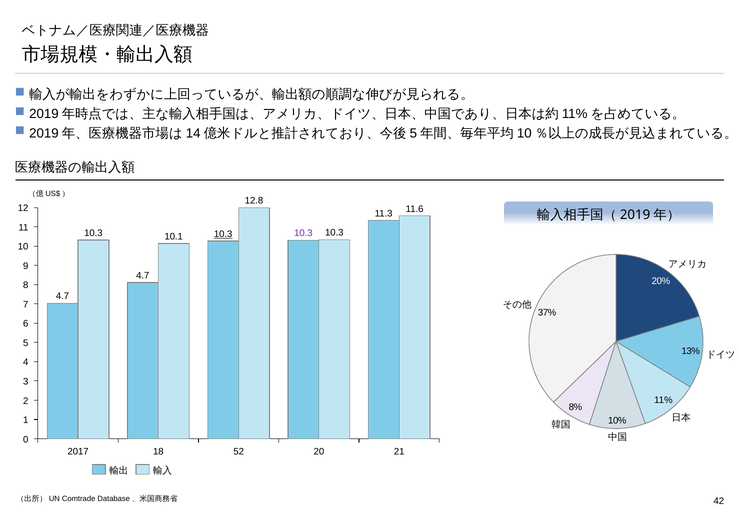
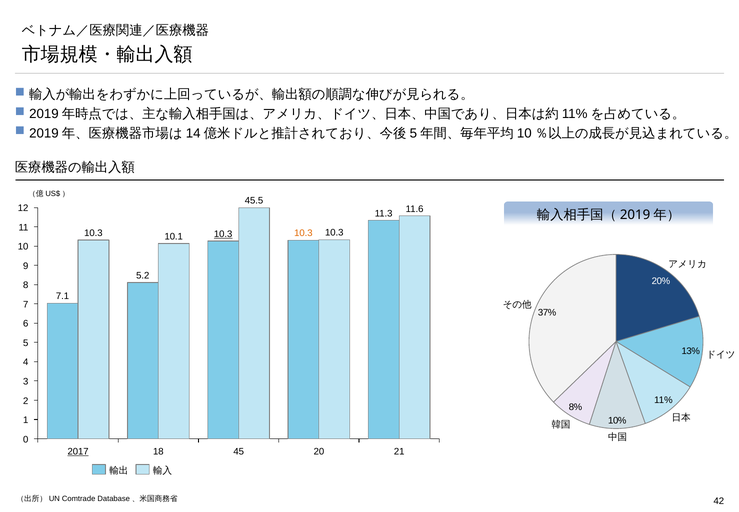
12.8: 12.8 -> 45.5
10.3 at (303, 233) colour: purple -> orange
4.7 at (143, 276): 4.7 -> 5.2
4.7 at (63, 296): 4.7 -> 7.1
2017 underline: none -> present
52: 52 -> 45
